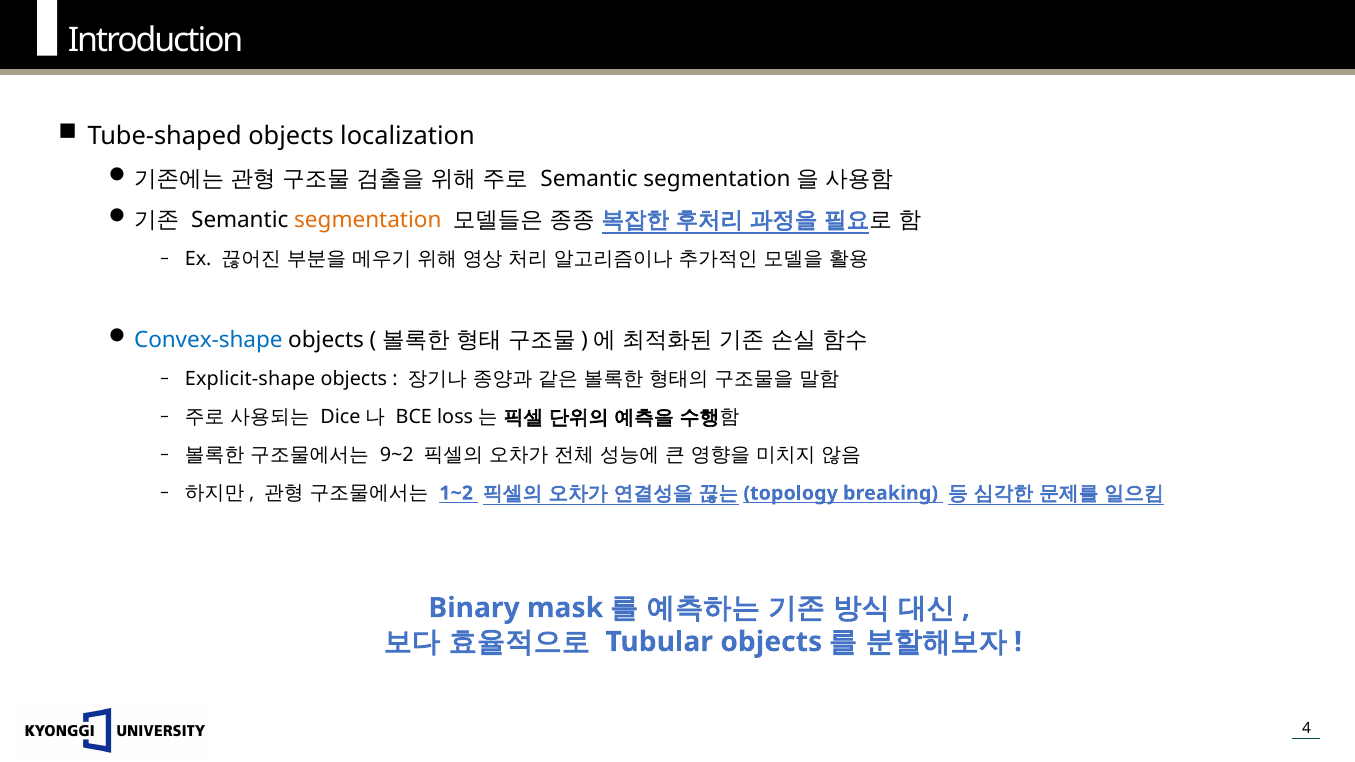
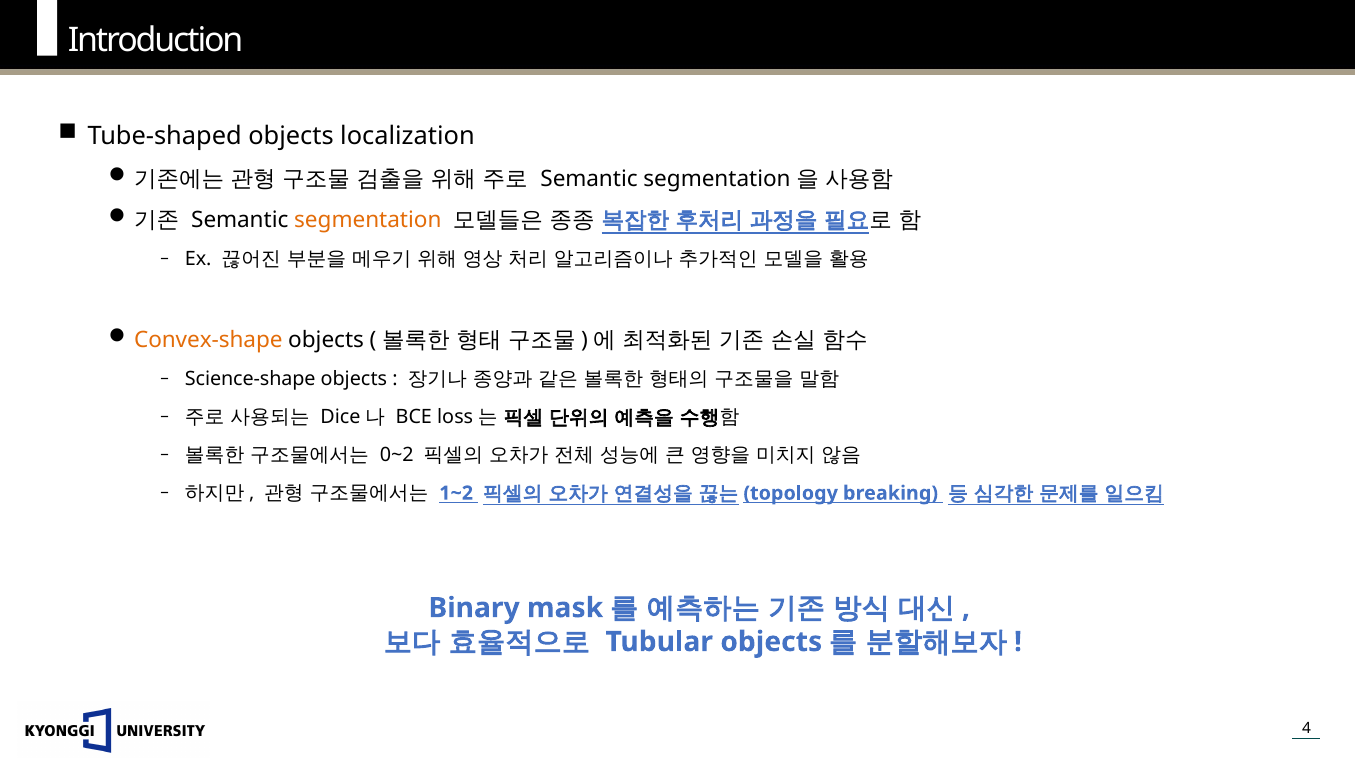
Convex-shape colour: blue -> orange
Explicit-shape: Explicit-shape -> Science-shape
9~2: 9~2 -> 0~2
